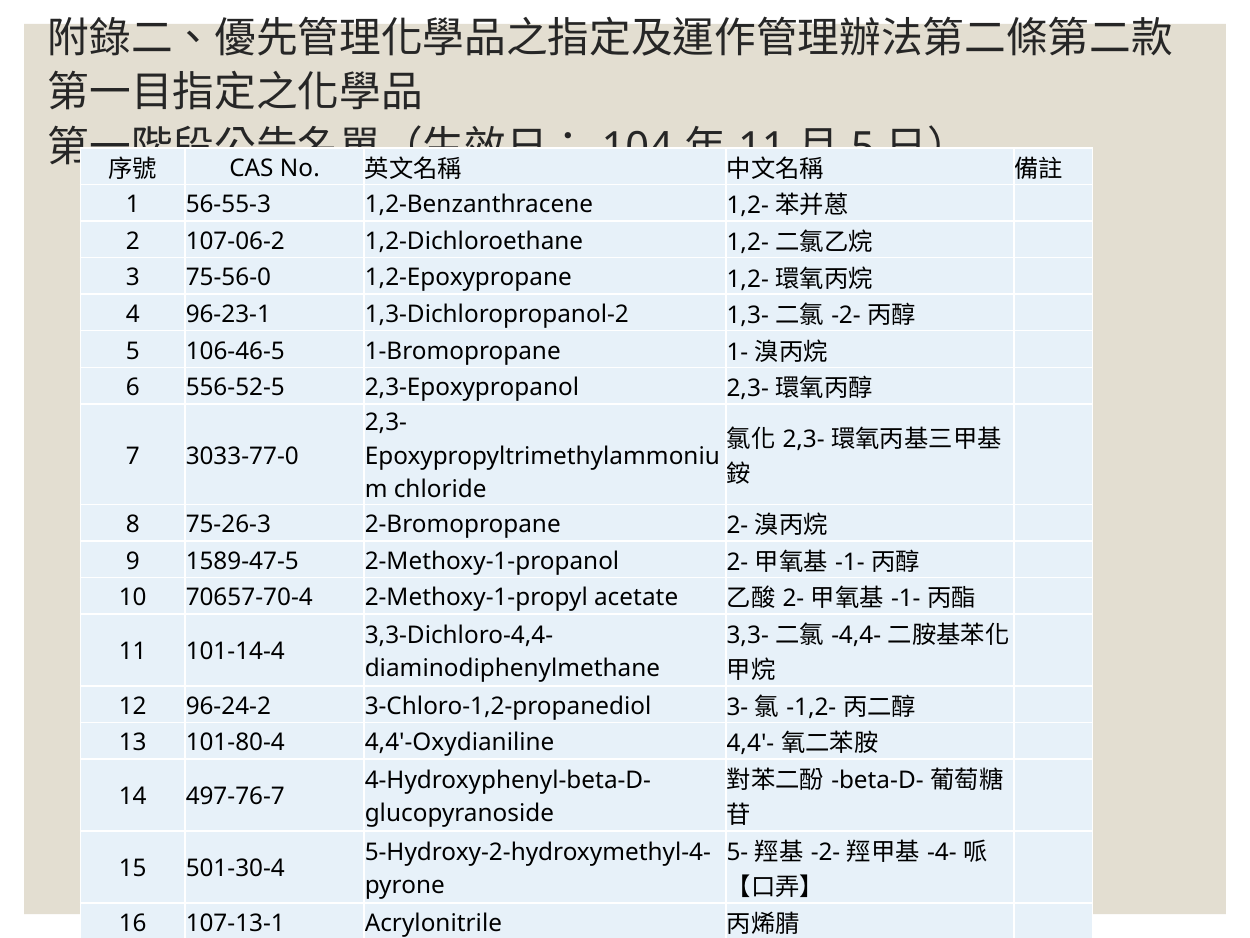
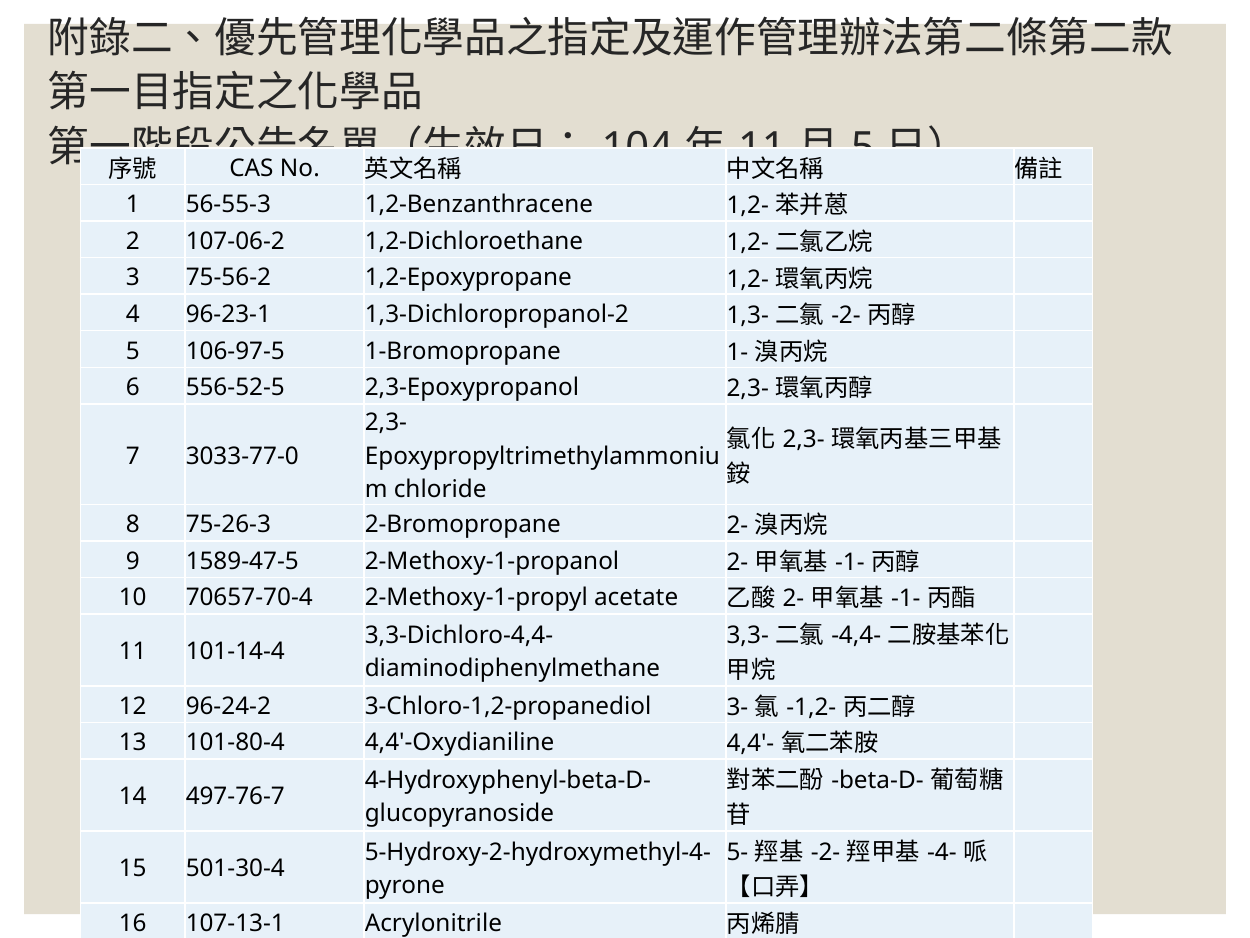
75-56-0: 75-56-0 -> 75-56-2
106-46-5: 106-46-5 -> 106-97-5
